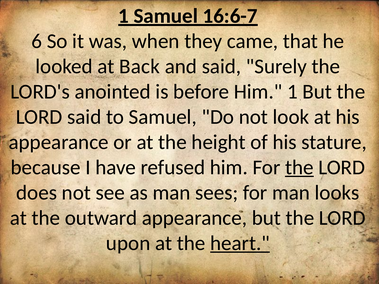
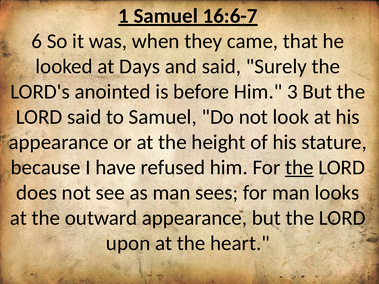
Back: Back -> Days
Him 1: 1 -> 3
heart underline: present -> none
